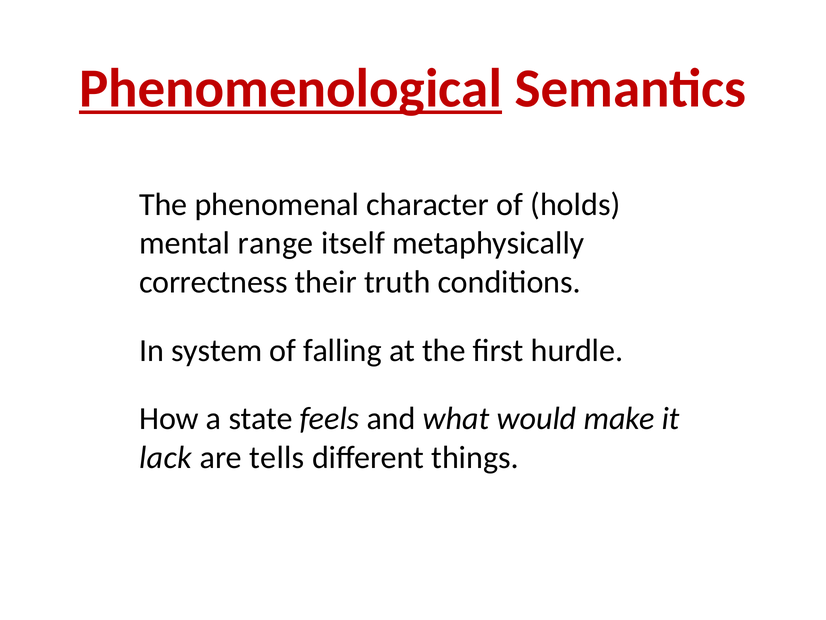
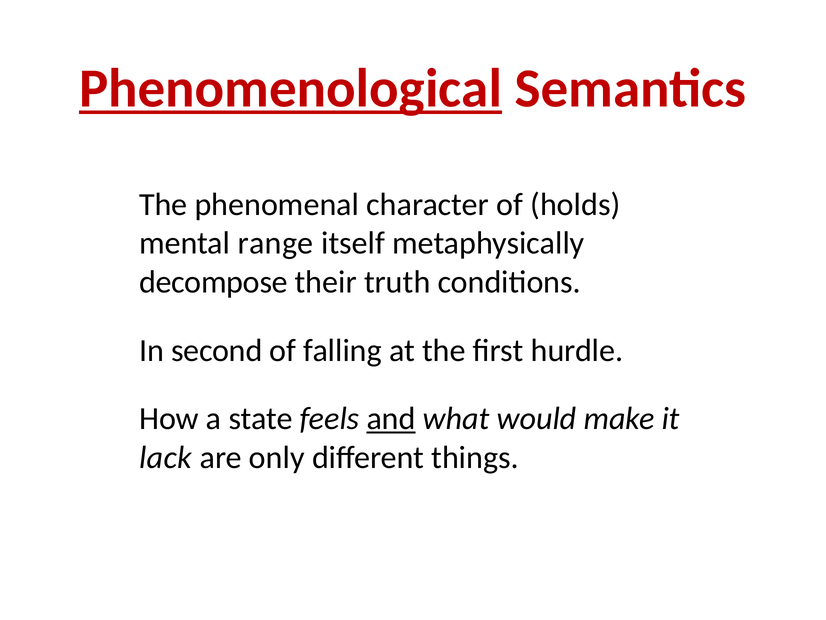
correctness: correctness -> decompose
system: system -> second
and underline: none -> present
tells: tells -> only
